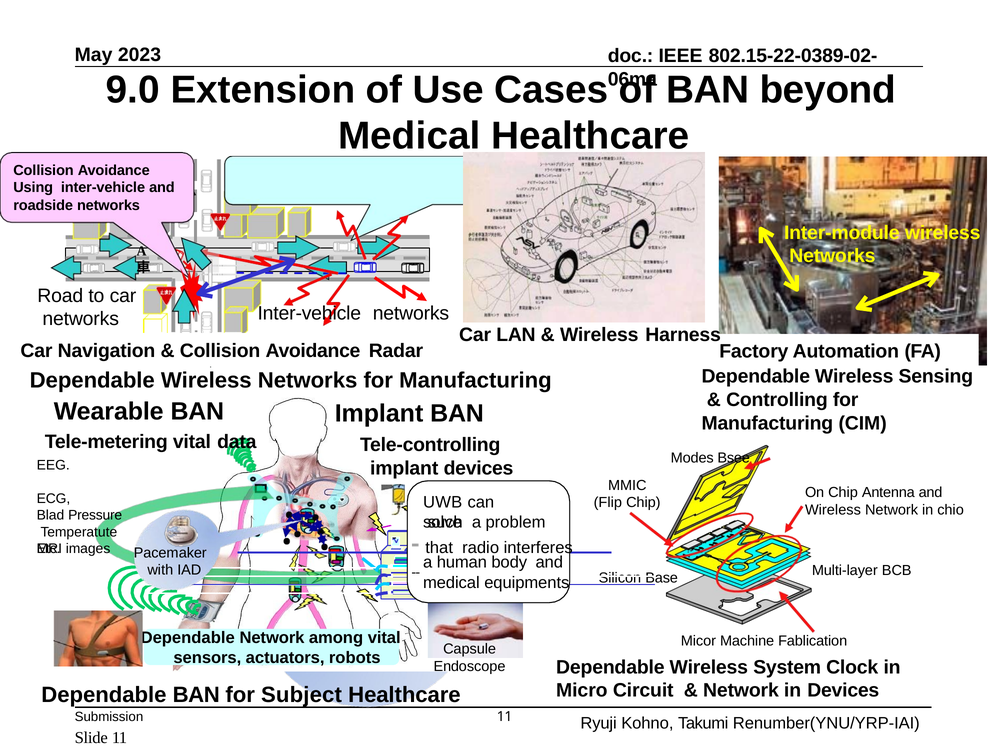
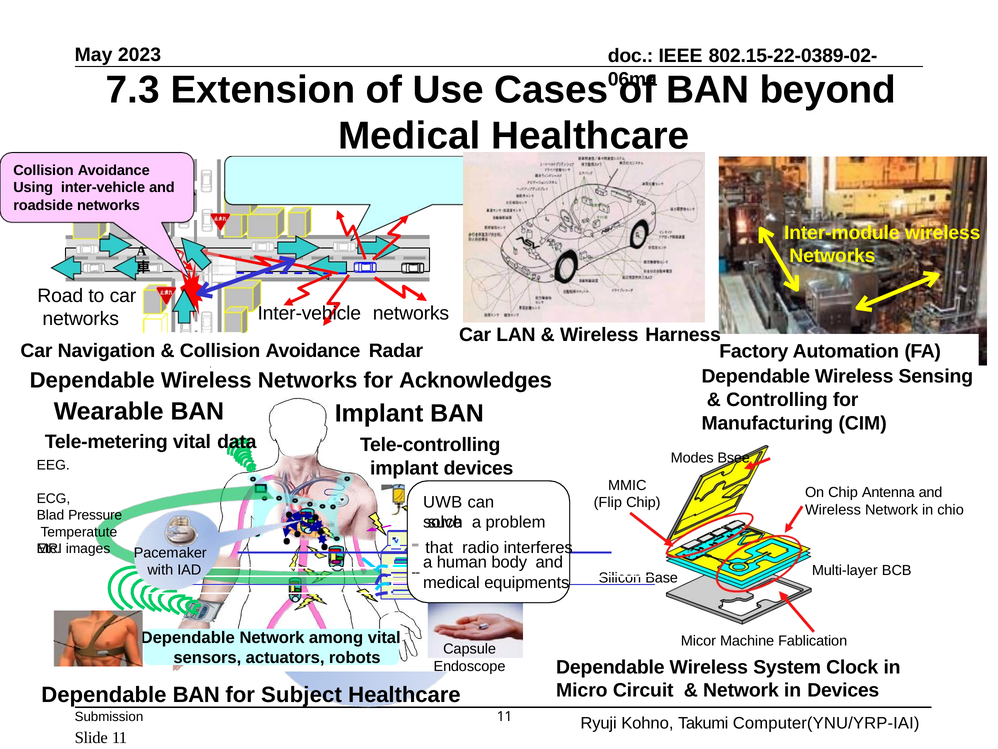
9.0: 9.0 -> 7.3
Networks for Manufacturing: Manufacturing -> Acknowledges
Renumber(YNU/YRP-IAI: Renumber(YNU/YRP-IAI -> Computer(YNU/YRP-IAI
